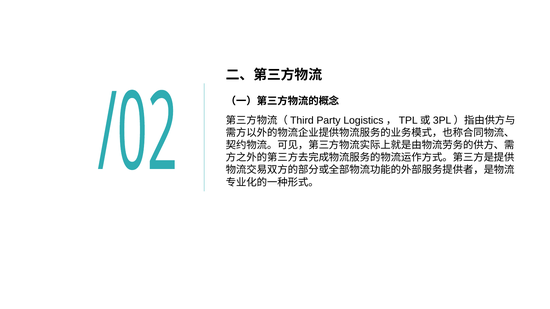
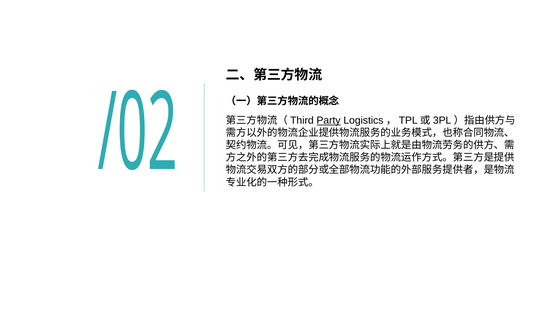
Party underline: none -> present
